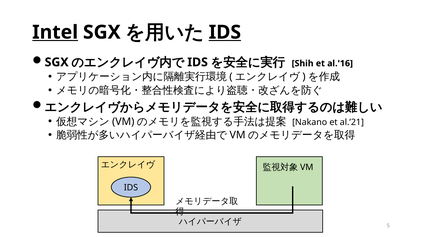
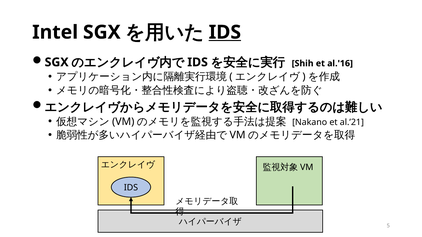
Intel underline: present -> none
